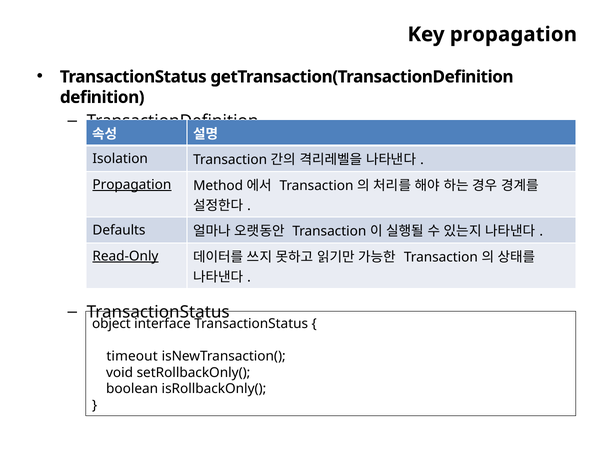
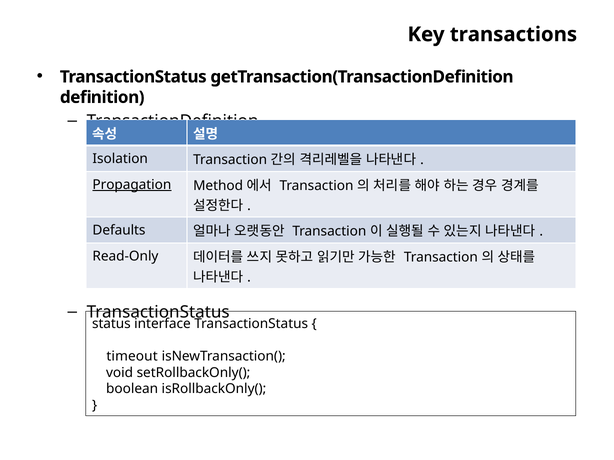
Key propagation: propagation -> transactions
Read-Only underline: present -> none
object: object -> status
